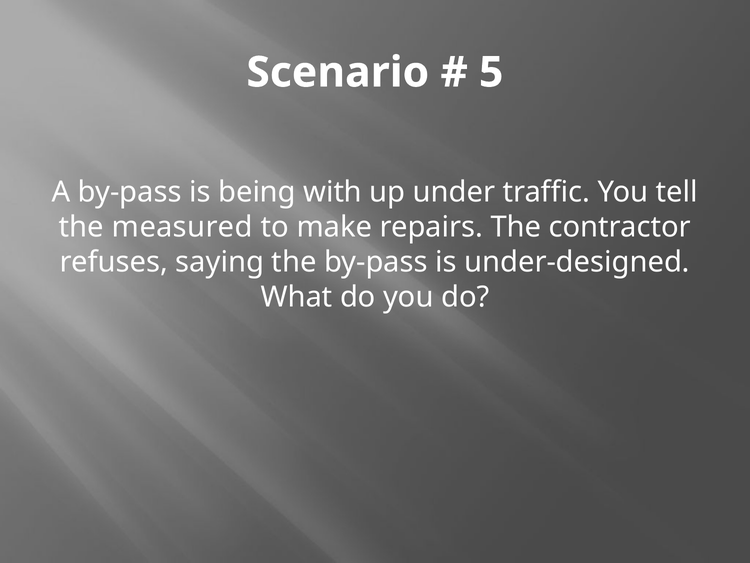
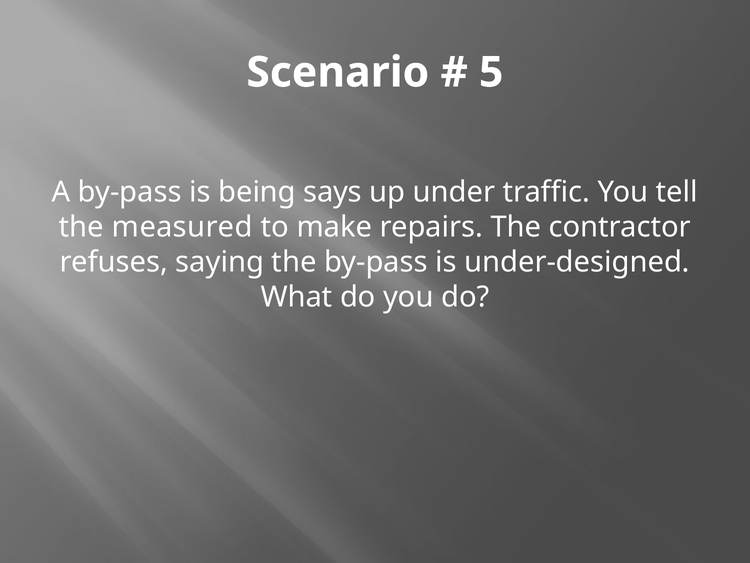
with: with -> says
